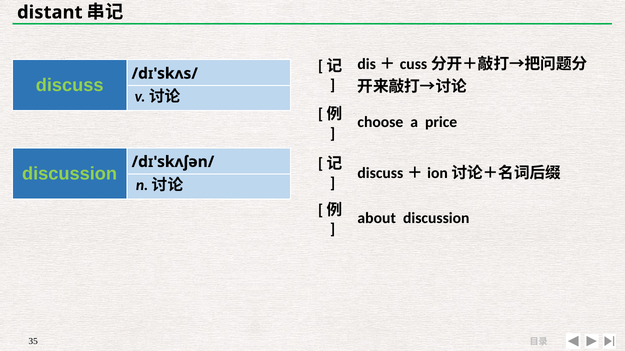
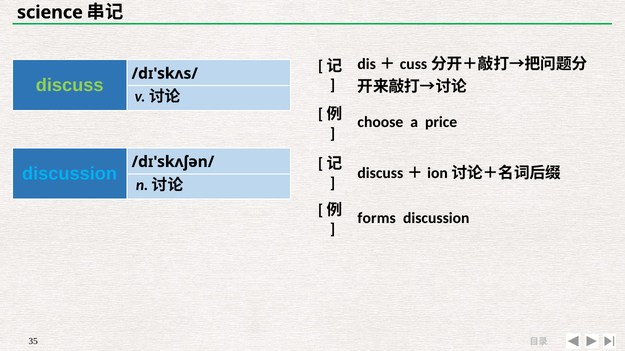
distant: distant -> science
discussion at (70, 174) colour: light green -> light blue
about: about -> forms
